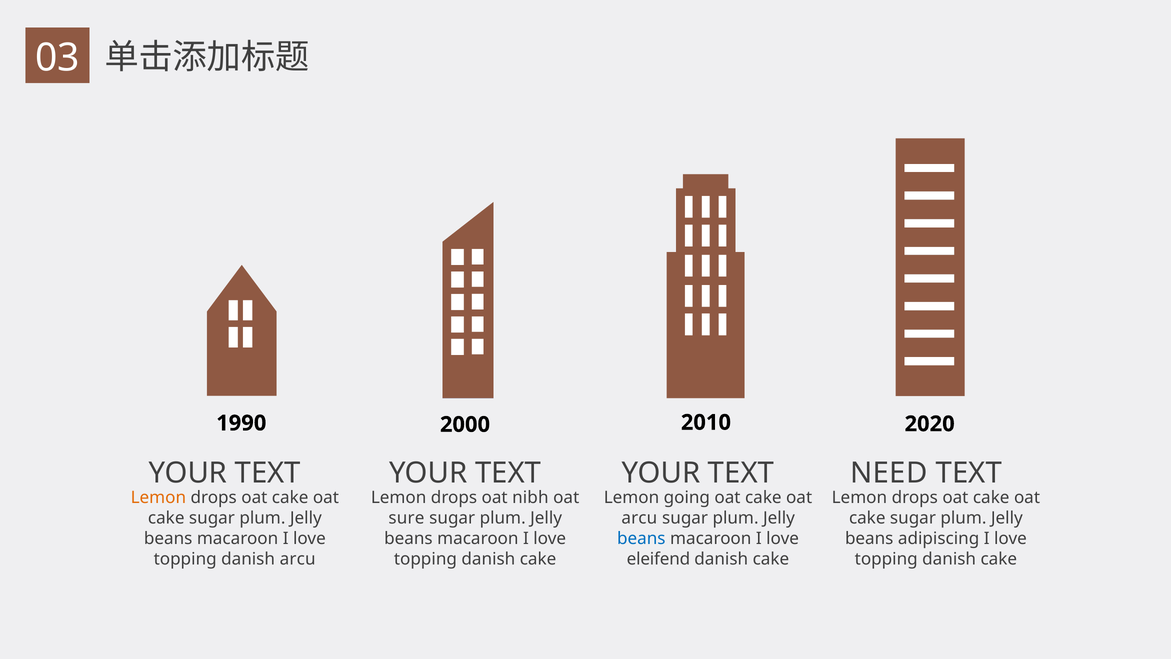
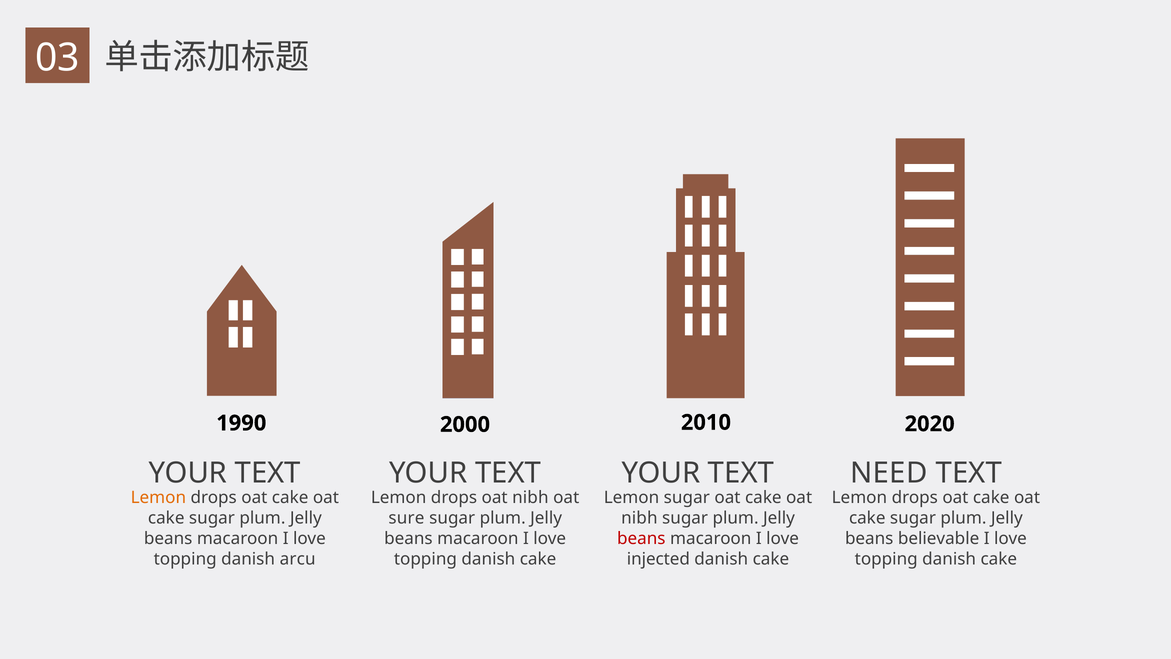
Lemon going: going -> sugar
arcu at (639, 518): arcu -> nibh
beans at (641, 538) colour: blue -> red
adipiscing: adipiscing -> believable
eleifend: eleifend -> injected
